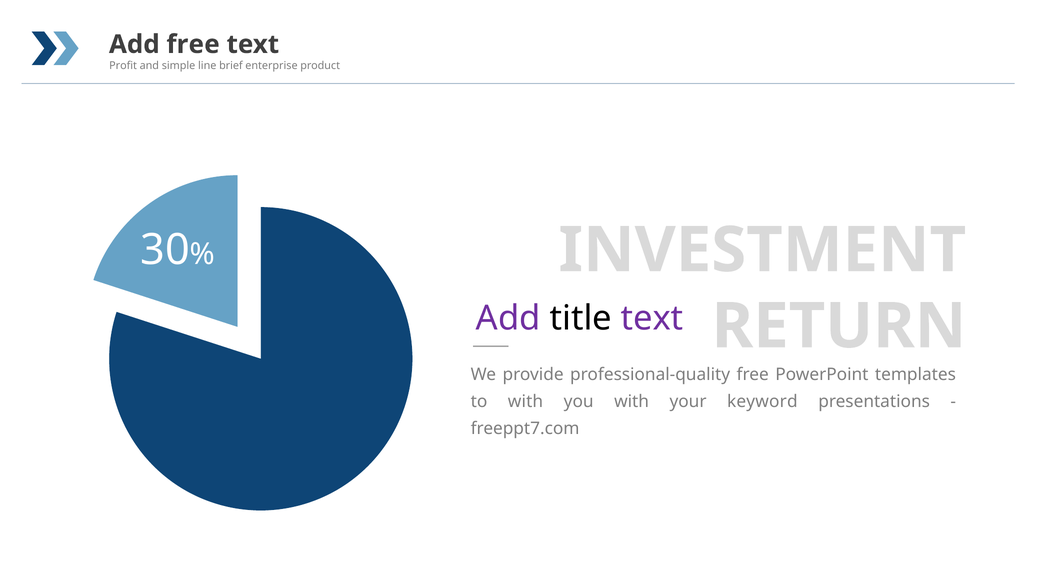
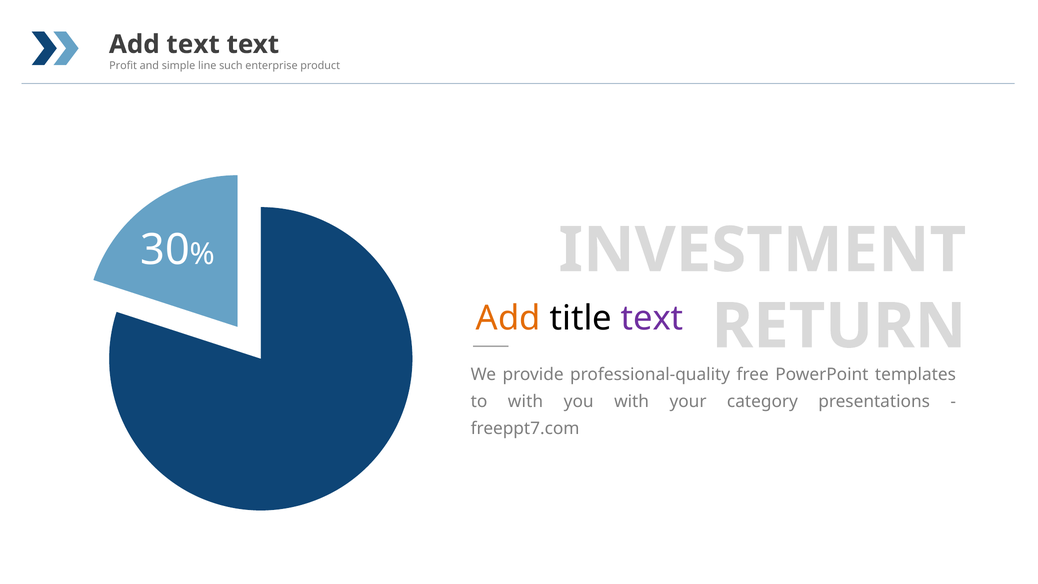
Add free: free -> text
brief: brief -> such
Add at (508, 318) colour: purple -> orange
keyword: keyword -> category
